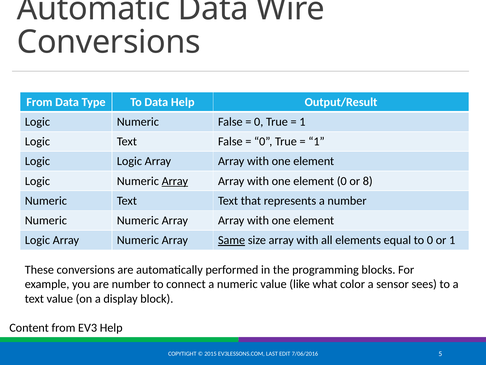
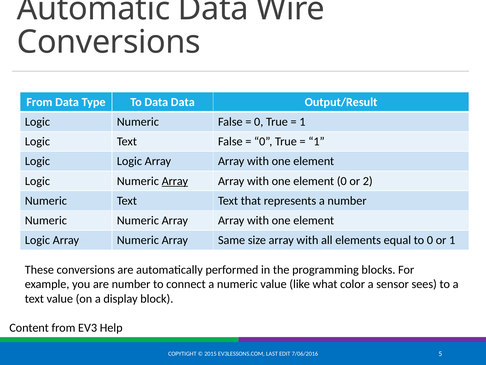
Data Help: Help -> Data
8: 8 -> 2
Same underline: present -> none
